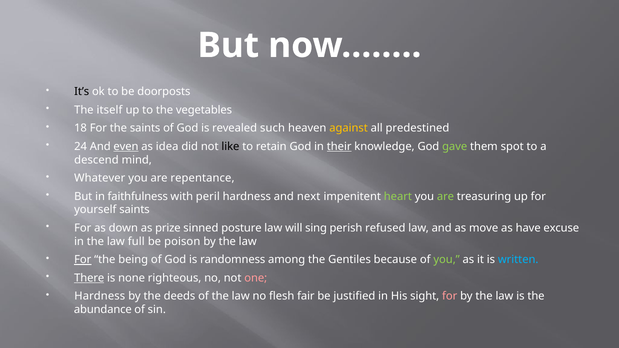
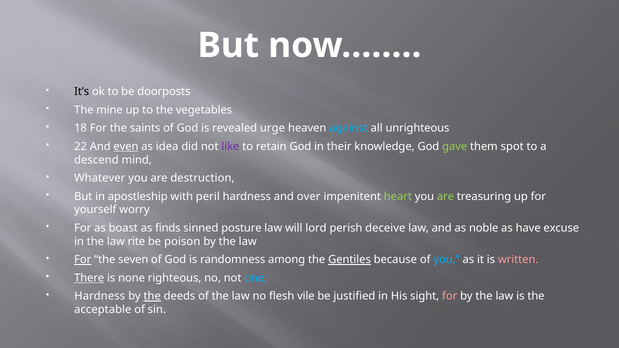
itself: itself -> mine
such: such -> urge
against colour: yellow -> light blue
predestined: predestined -> unrighteous
24: 24 -> 22
like colour: black -> purple
their underline: present -> none
repentance: repentance -> destruction
faithfulness: faithfulness -> apostleship
next: next -> over
yourself saints: saints -> worry
down: down -> boast
prize: prize -> finds
sing: sing -> lord
refused: refused -> deceive
move: move -> noble
full: full -> rite
being: being -> seven
Gentiles underline: none -> present
you at (447, 260) colour: light green -> light blue
written colour: light blue -> pink
one colour: pink -> light blue
the at (152, 296) underline: none -> present
fair: fair -> vile
abundance: abundance -> acceptable
